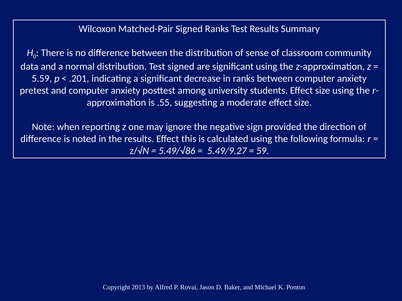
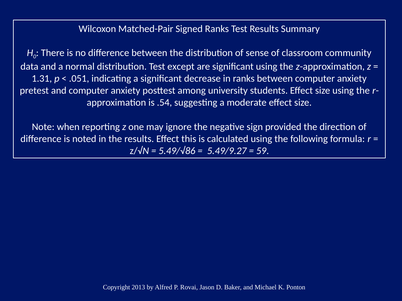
Test signed: signed -> except
5.59: 5.59 -> 1.31
.201: .201 -> .051
.55: .55 -> .54
